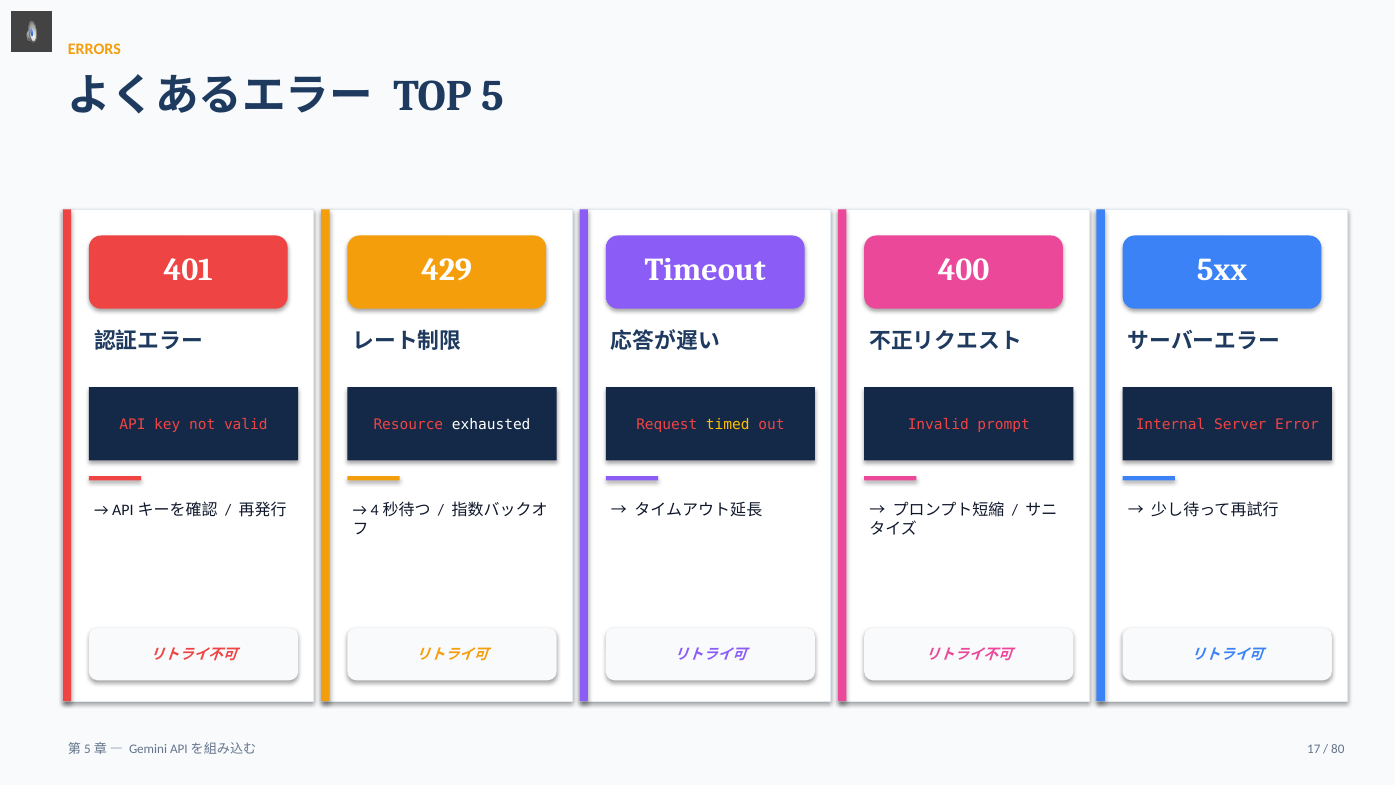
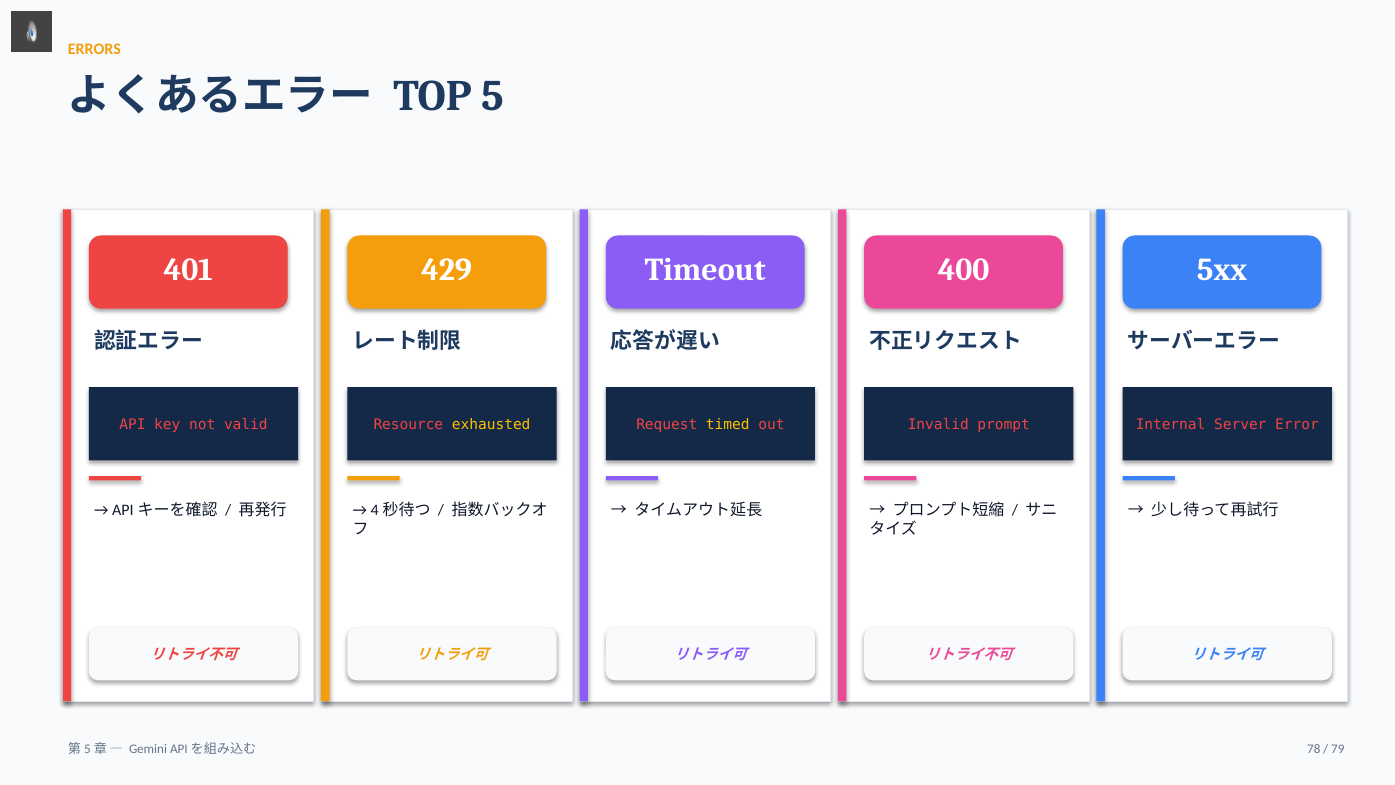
exhausted colour: white -> yellow
17: 17 -> 78
80: 80 -> 79
